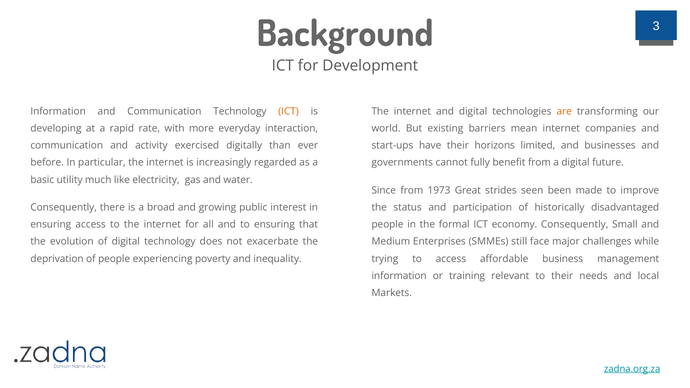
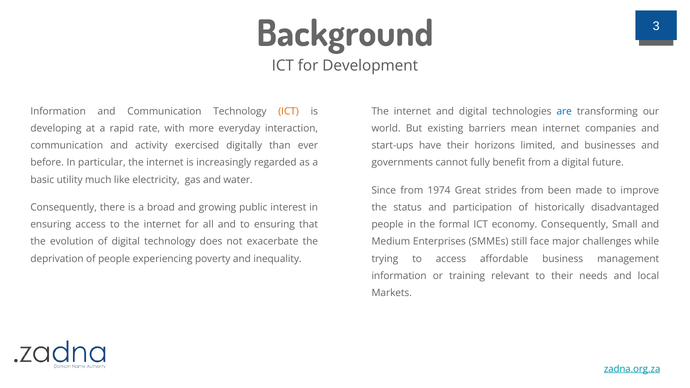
are colour: orange -> blue
1973: 1973 -> 1974
strides seen: seen -> from
